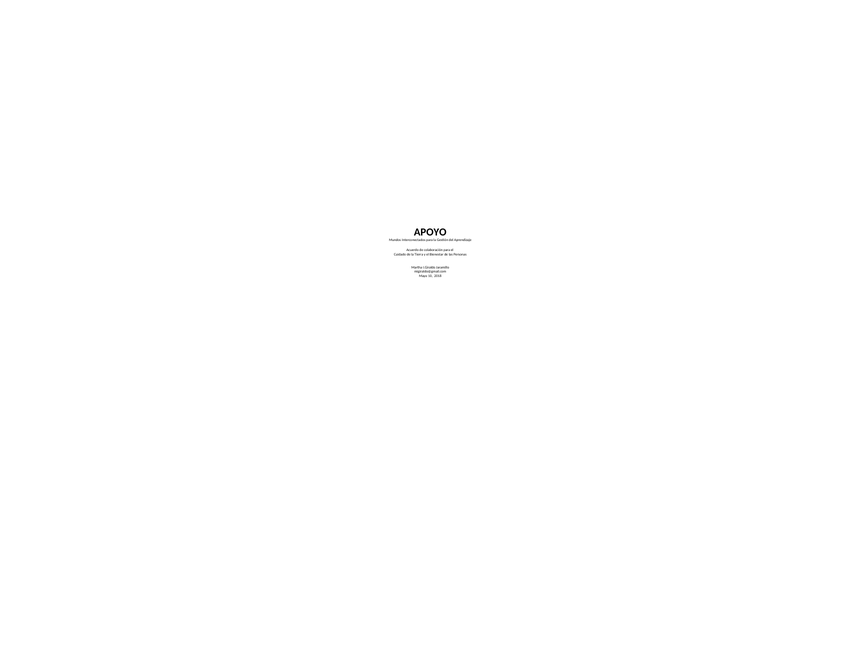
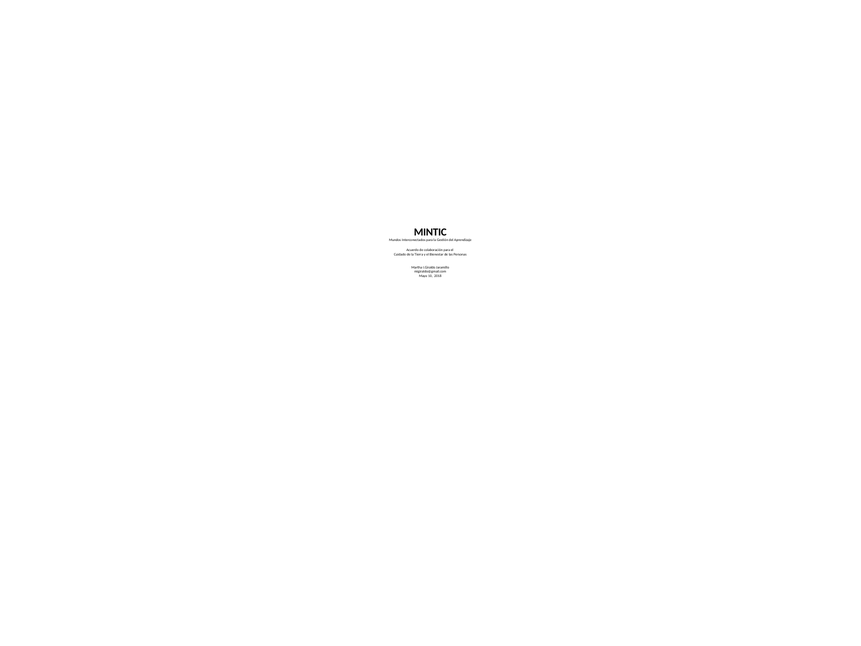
APOYO: APOYO -> MINTIC
